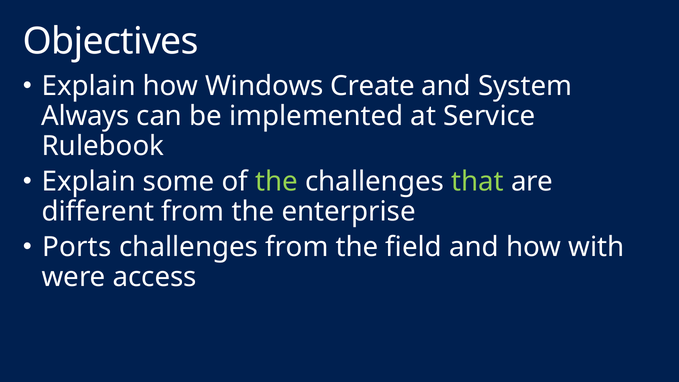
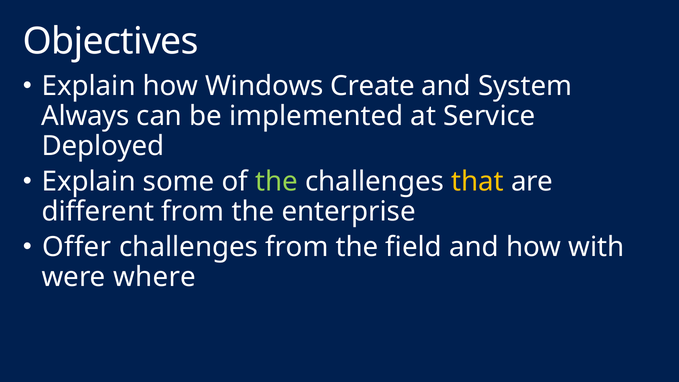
Rulebook: Rulebook -> Deployed
that colour: light green -> yellow
Ports: Ports -> Offer
access: access -> where
